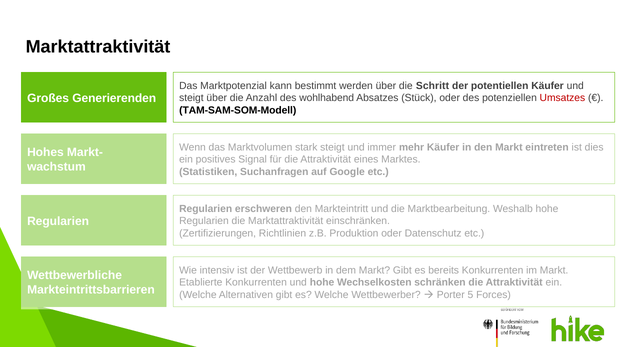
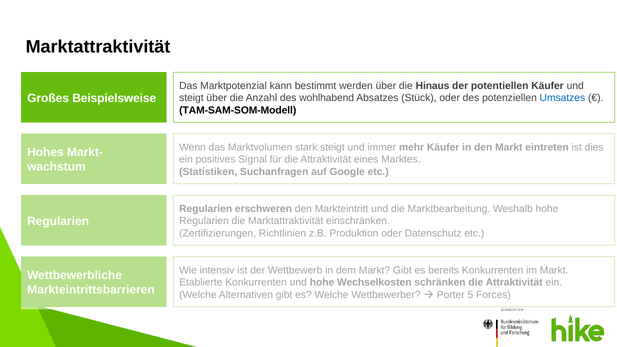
Schritt: Schritt -> Hinaus
Generierenden: Generierenden -> Beispielsweise
Umsatzes colour: red -> blue
